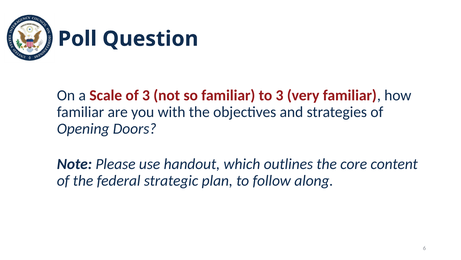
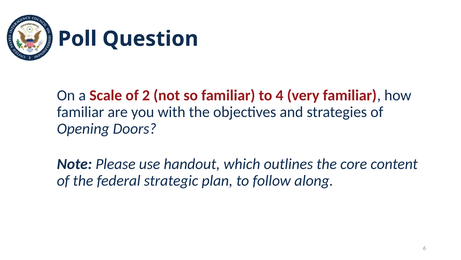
of 3: 3 -> 2
to 3: 3 -> 4
